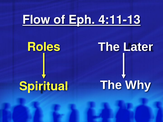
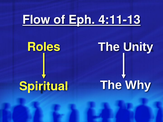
Later: Later -> Unity
